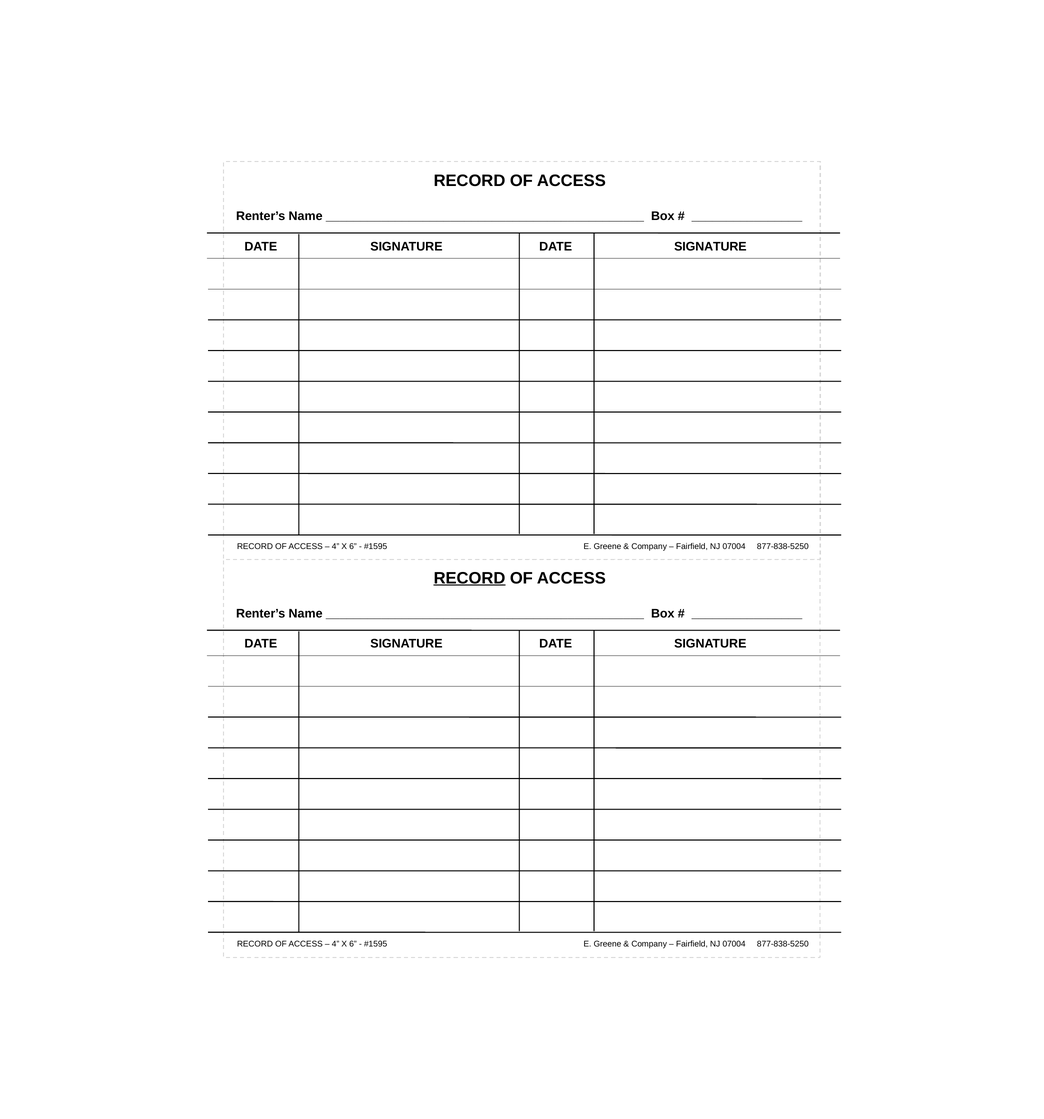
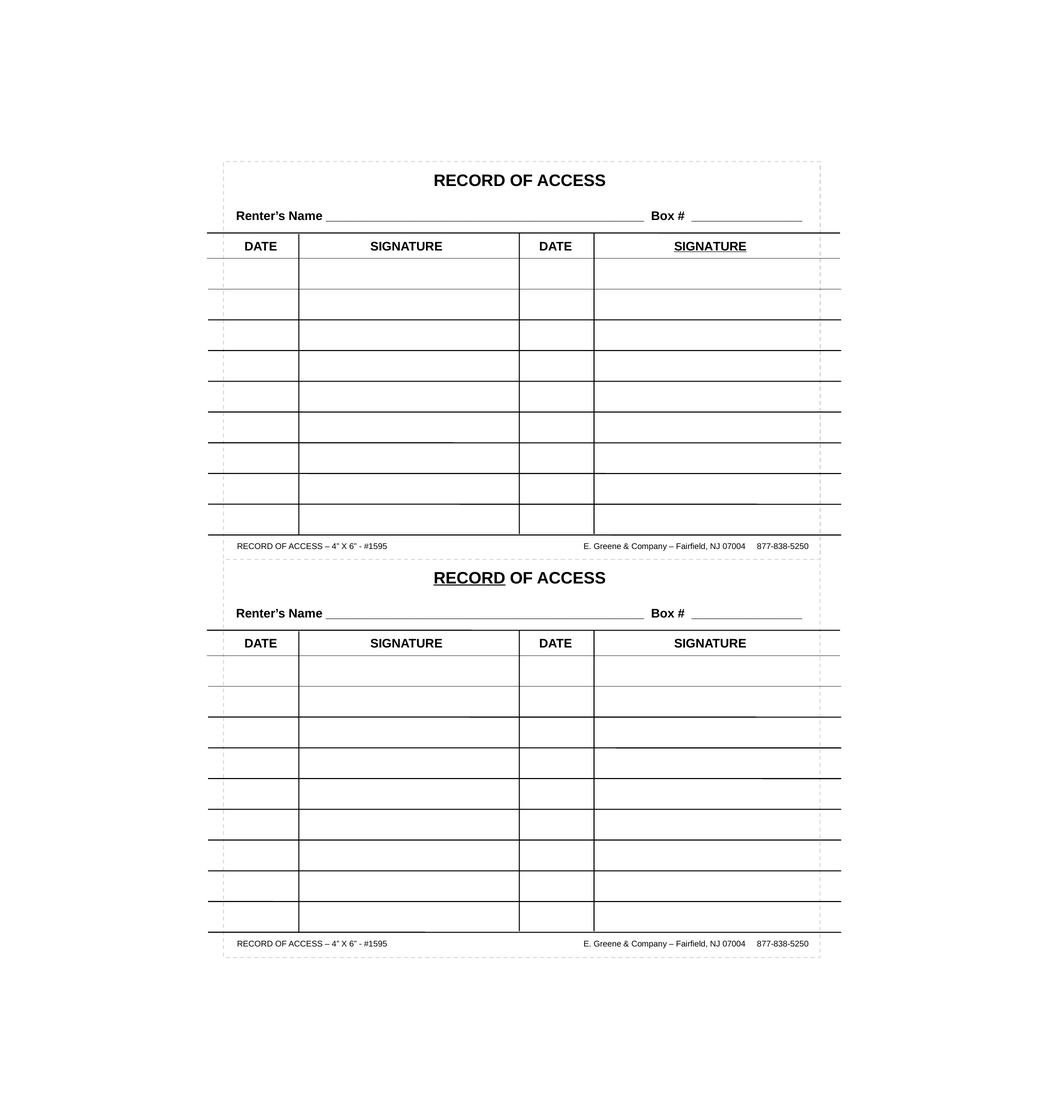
SIGNATURE at (710, 246) underline: none -> present
